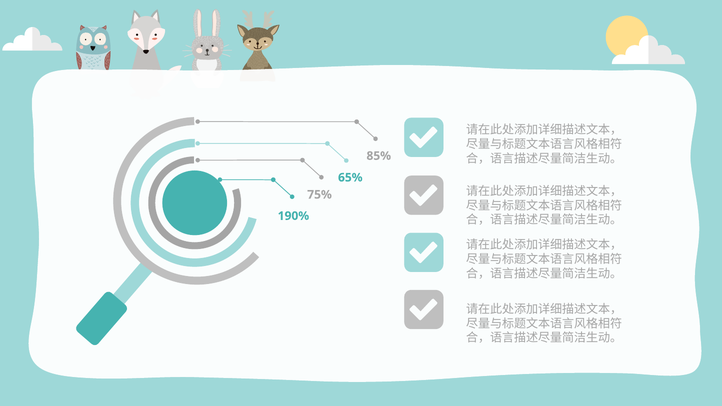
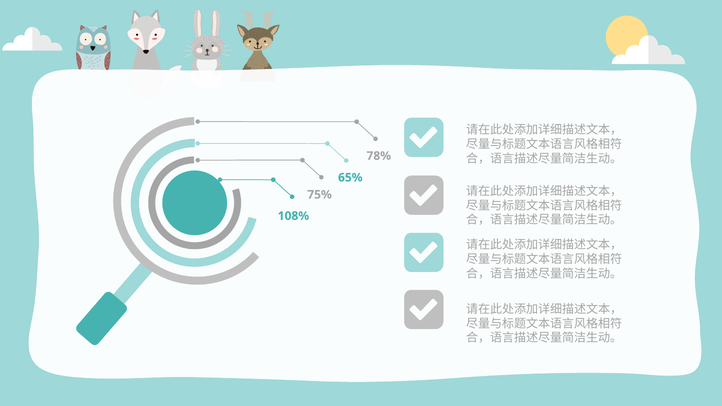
85%: 85% -> 78%
190%: 190% -> 108%
